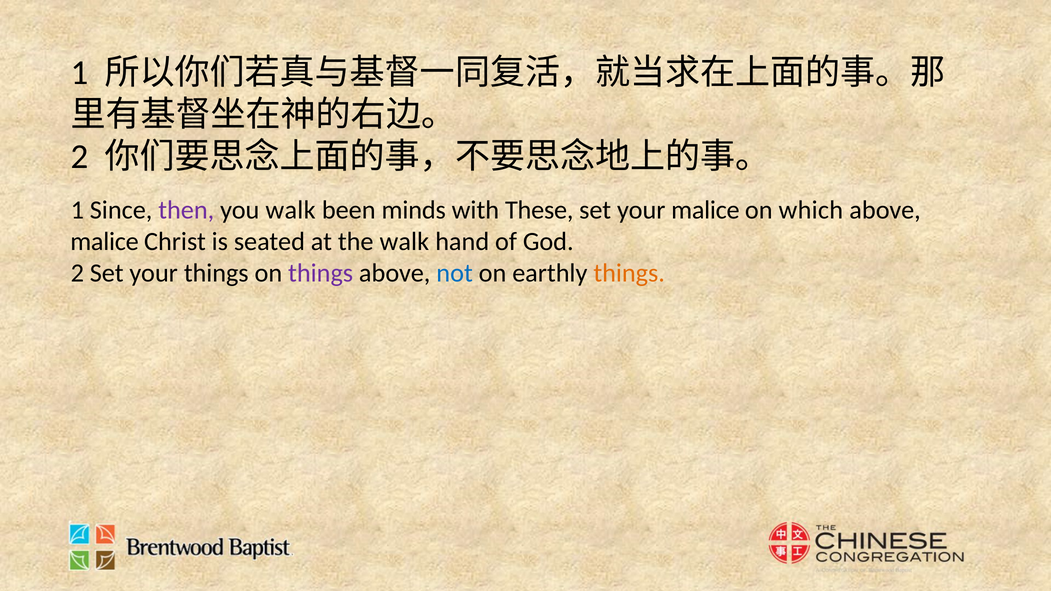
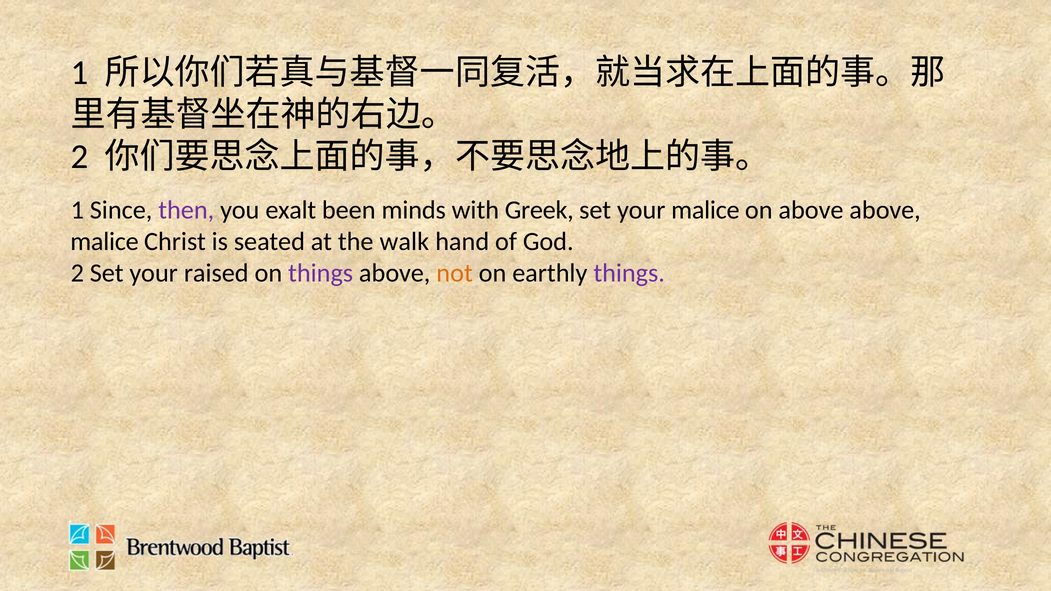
you walk: walk -> exalt
These: These -> Greek
on which: which -> above
your things: things -> raised
not colour: blue -> orange
things at (629, 273) colour: orange -> purple
